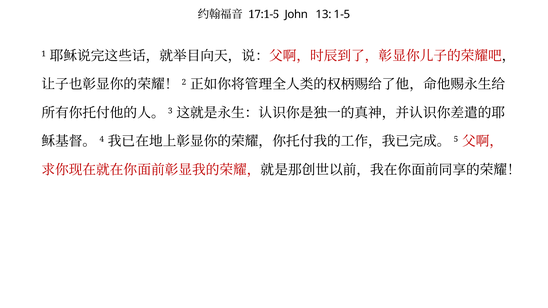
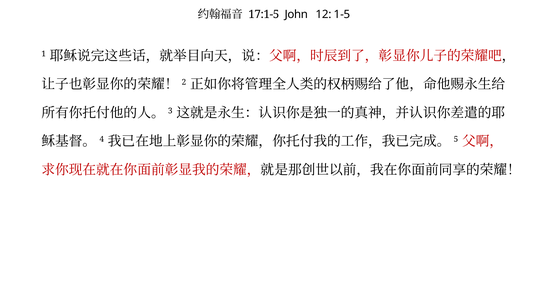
13: 13 -> 12
